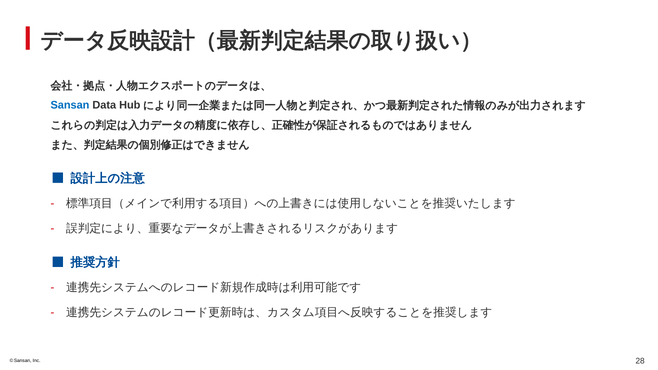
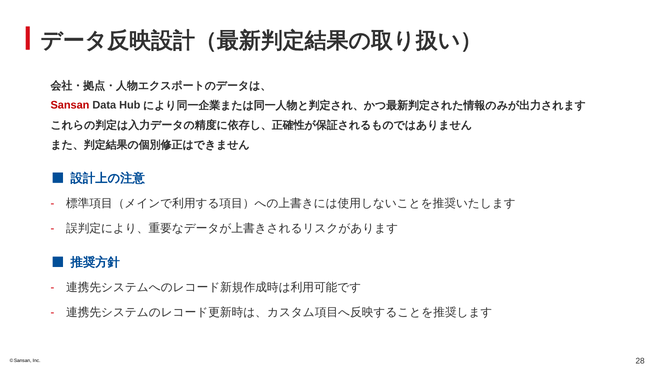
Sansan at (70, 105) colour: blue -> red
